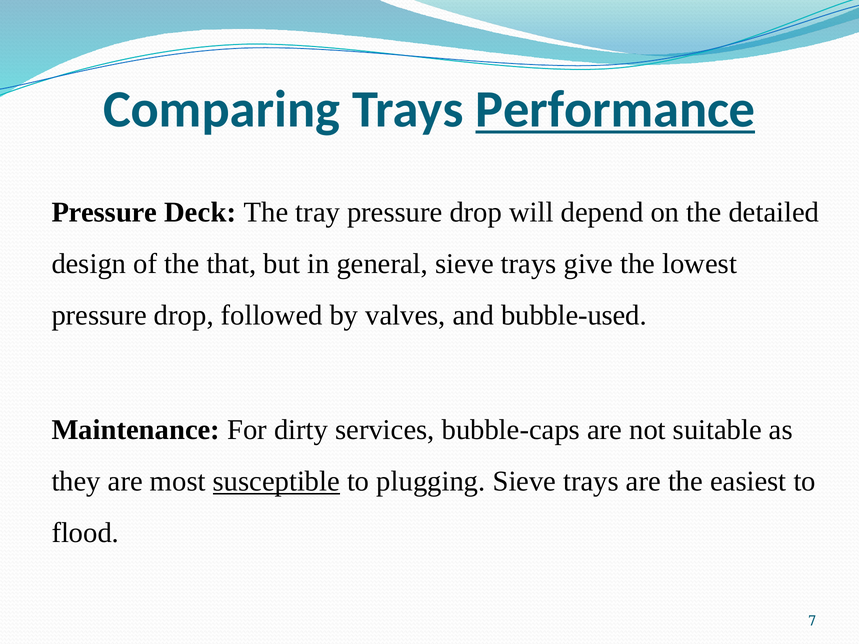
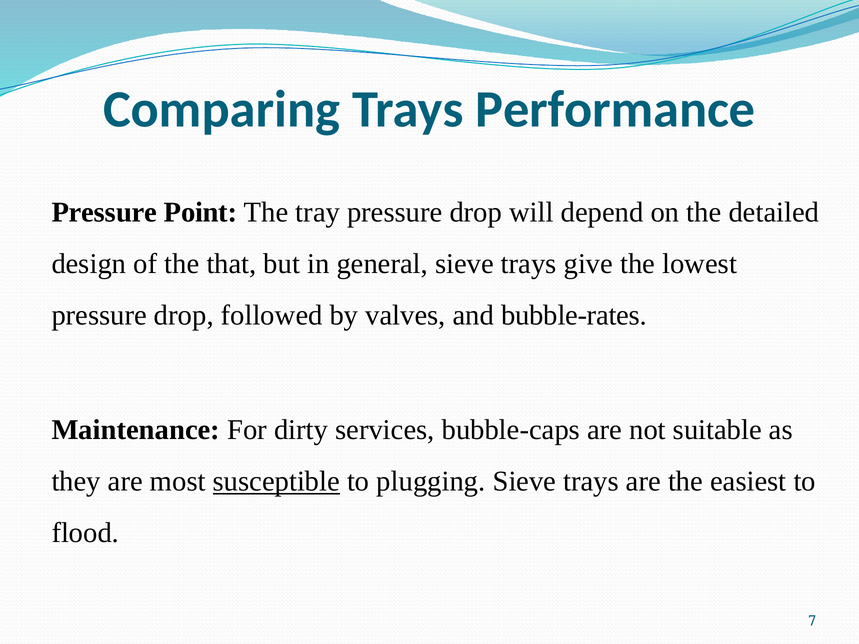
Performance underline: present -> none
Deck: Deck -> Point
bubble-used: bubble-used -> bubble-rates
